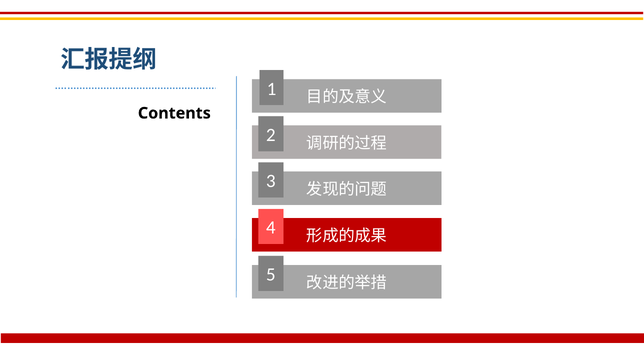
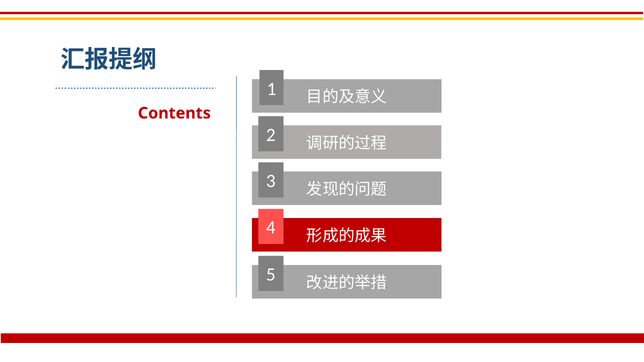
Contents colour: black -> red
